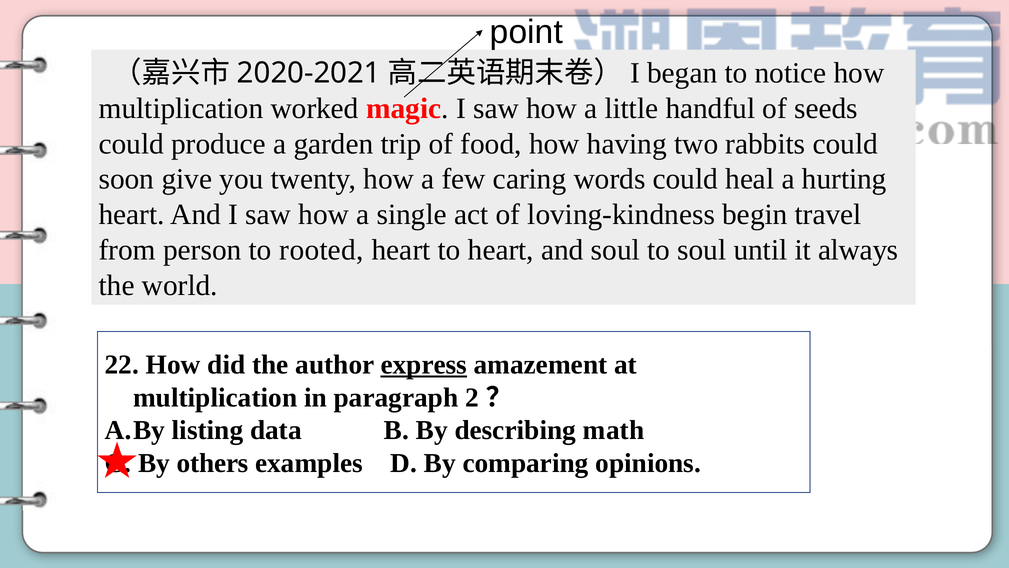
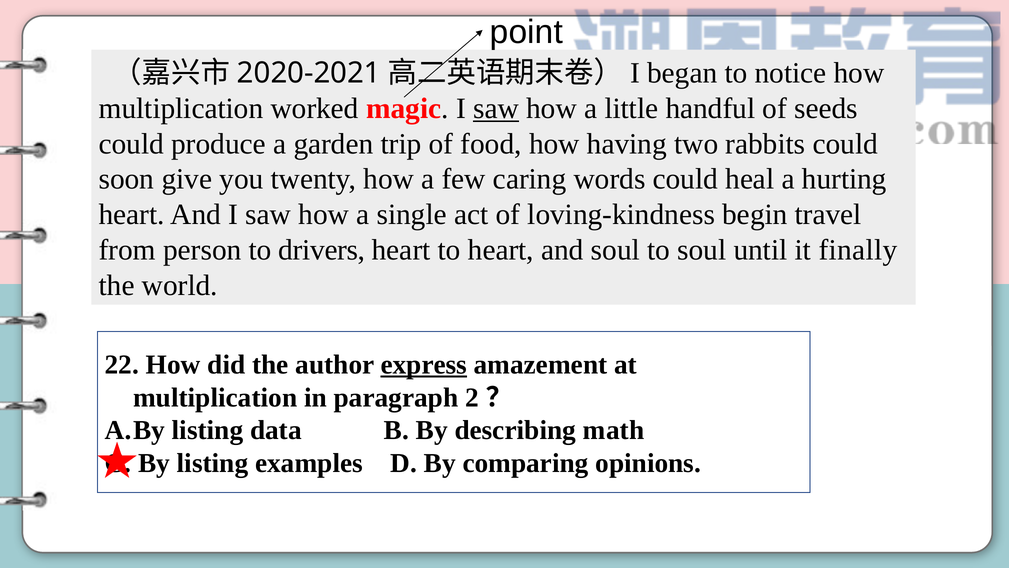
saw at (496, 108) underline: none -> present
rooted: rooted -> drivers
always: always -> finally
By others: others -> listing
